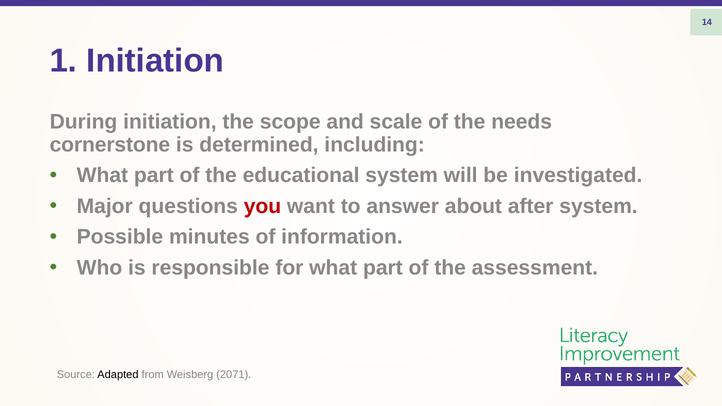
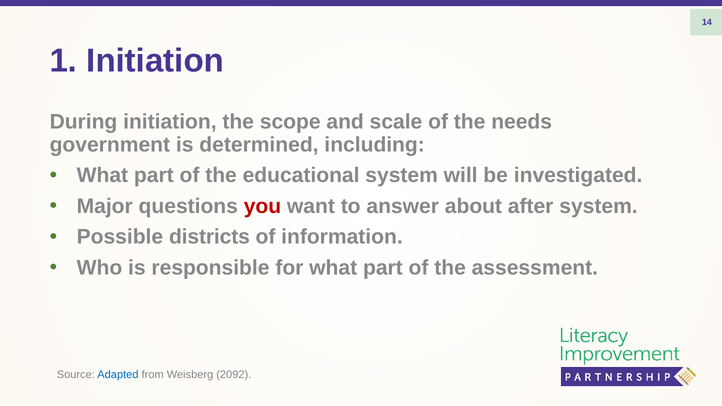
cornerstone: cornerstone -> government
minutes: minutes -> districts
Adapted colour: black -> blue
2071: 2071 -> 2092
